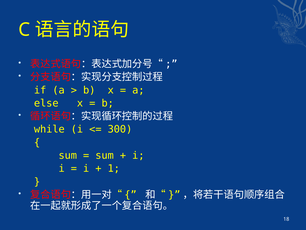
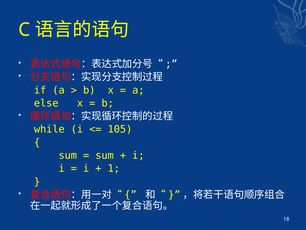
300: 300 -> 105
